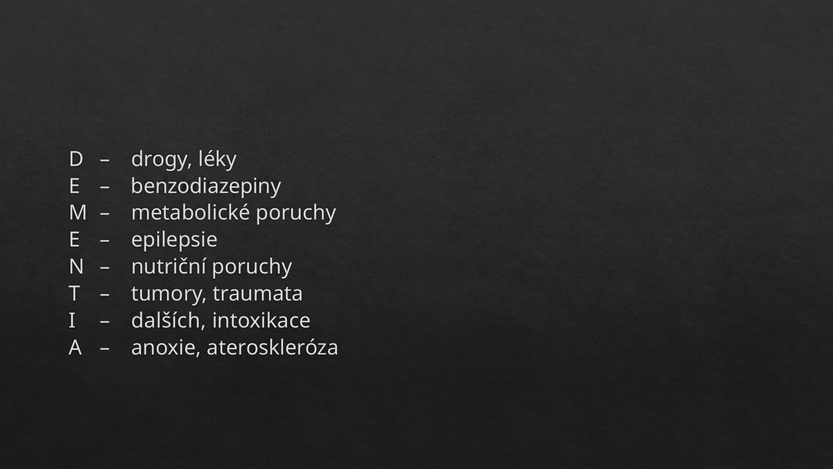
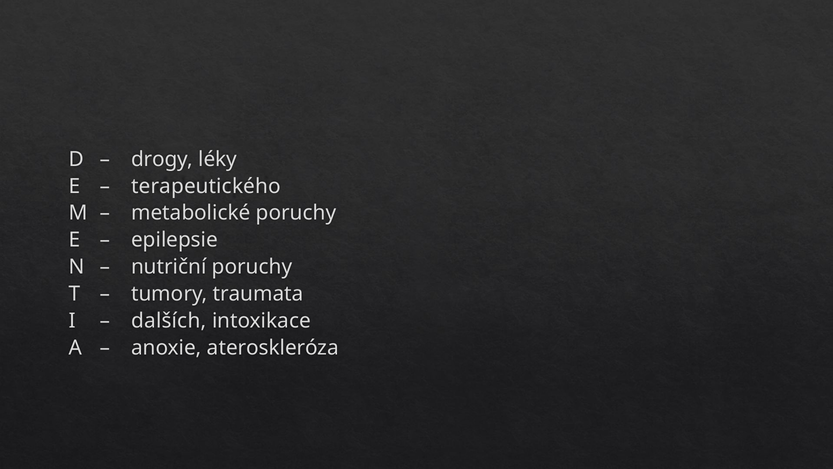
benzodiazepiny: benzodiazepiny -> terapeutického
